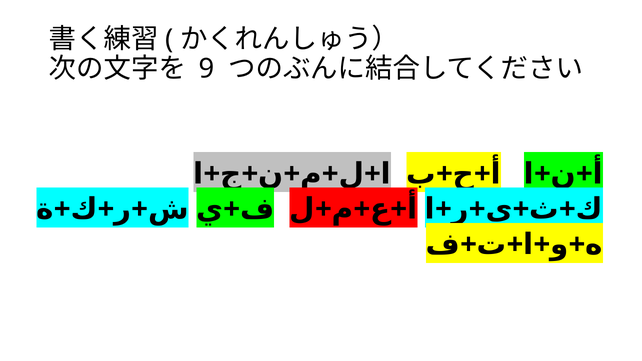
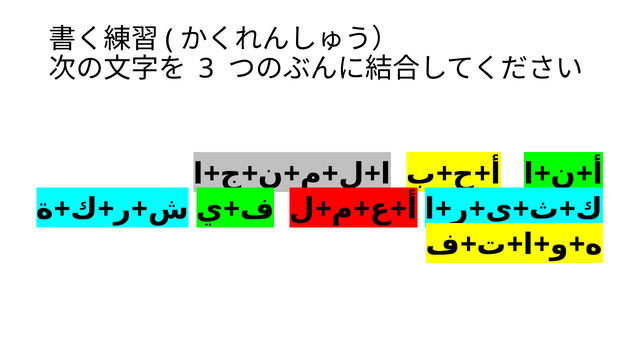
9: 9 -> 3
